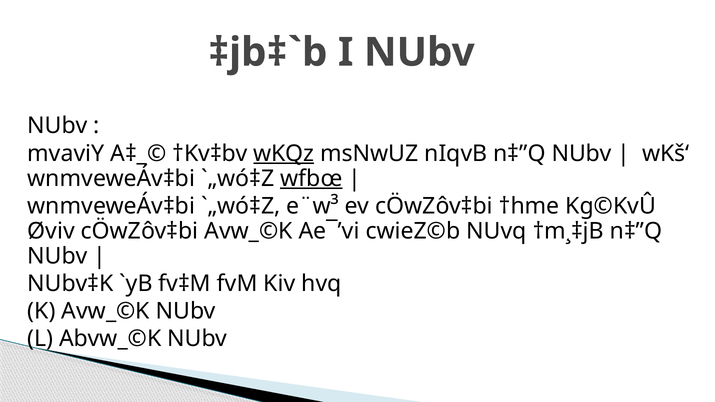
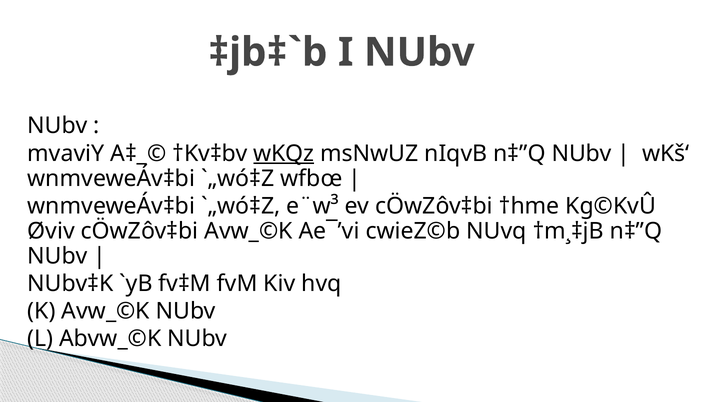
wfbœ underline: present -> none
